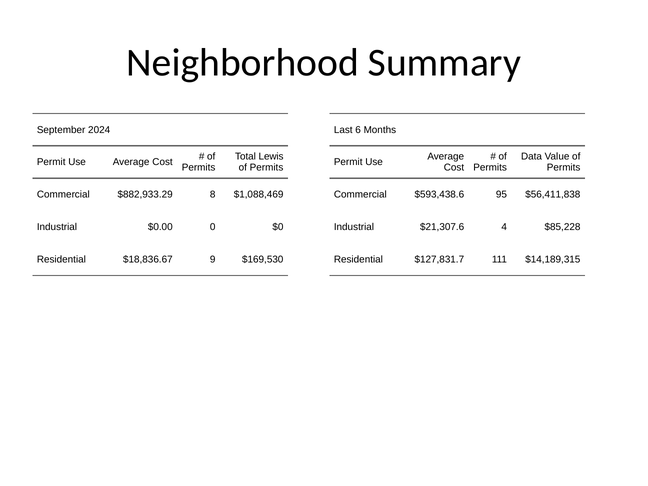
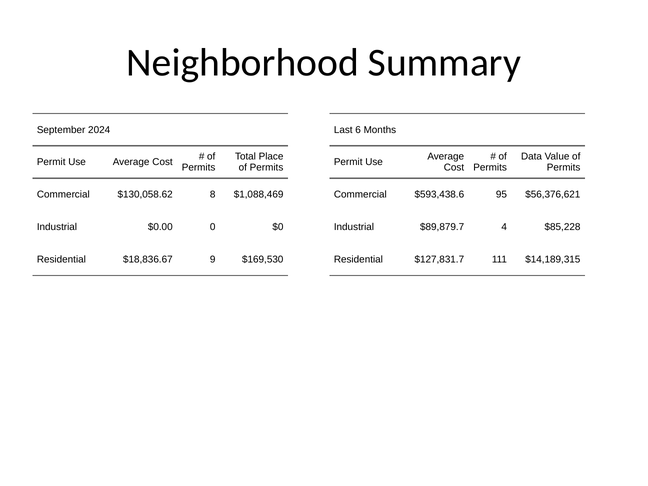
Lewis: Lewis -> Place
$882,933.29: $882,933.29 -> $130,058.62
$56,411,838: $56,411,838 -> $56,376,621
$21,307.6: $21,307.6 -> $89,879.7
